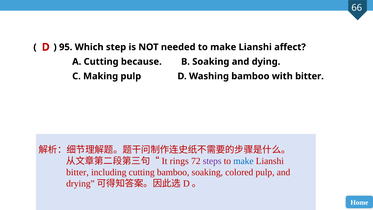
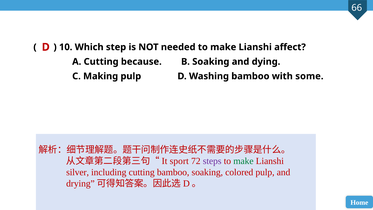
95: 95 -> 10
with bitter: bitter -> some
rings: rings -> sport
make at (243, 161) colour: blue -> green
bitter at (77, 172): bitter -> silver
